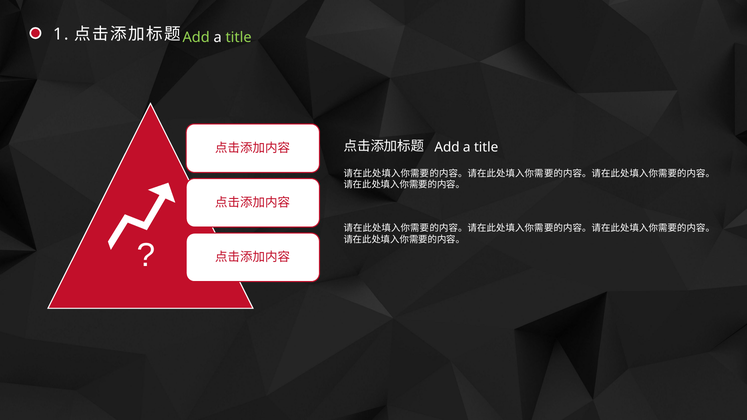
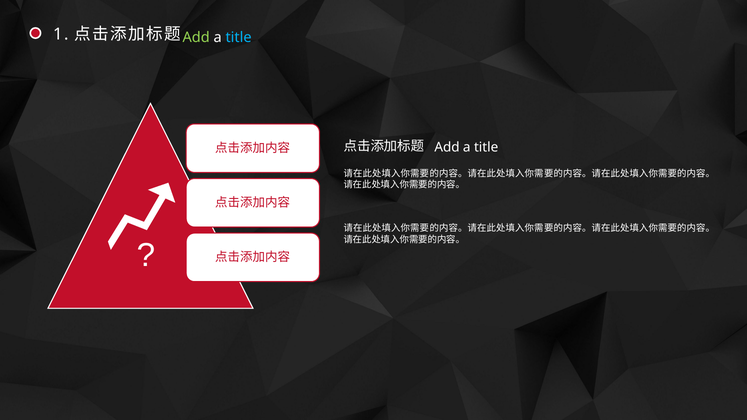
title at (239, 37) colour: light green -> light blue
